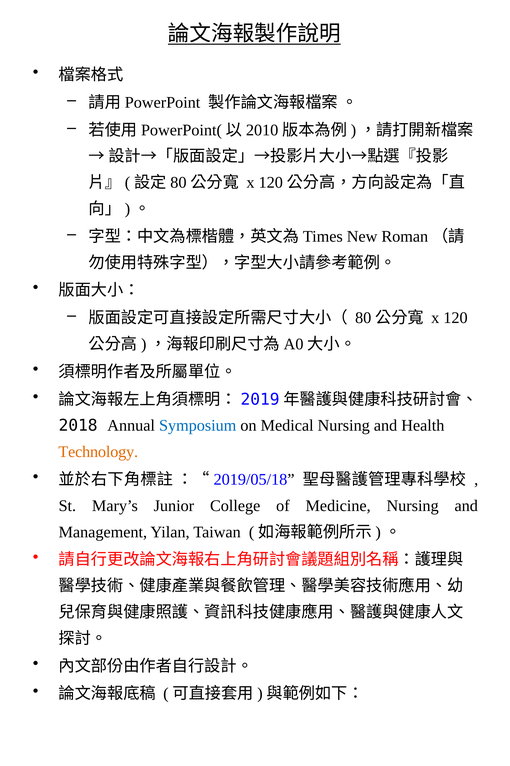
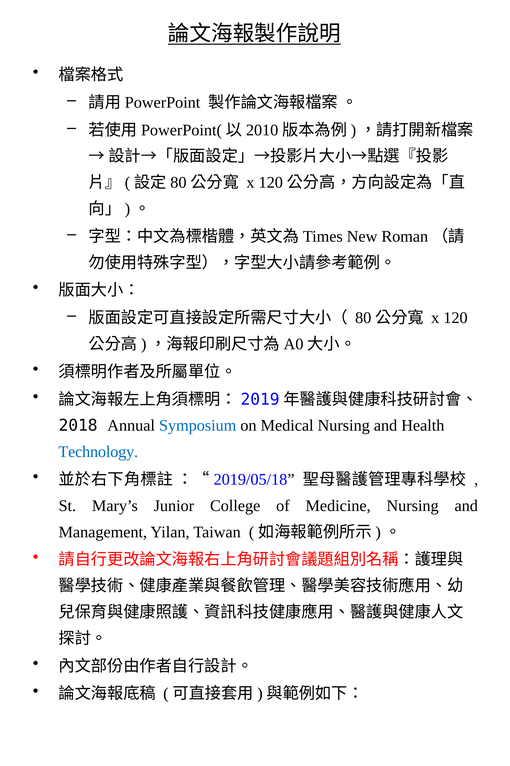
Technology colour: orange -> blue
